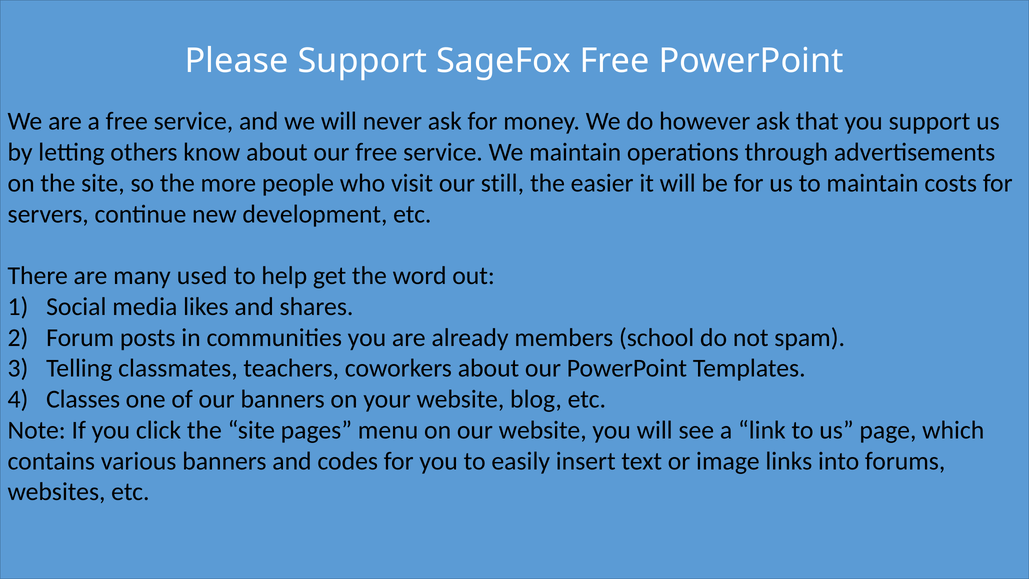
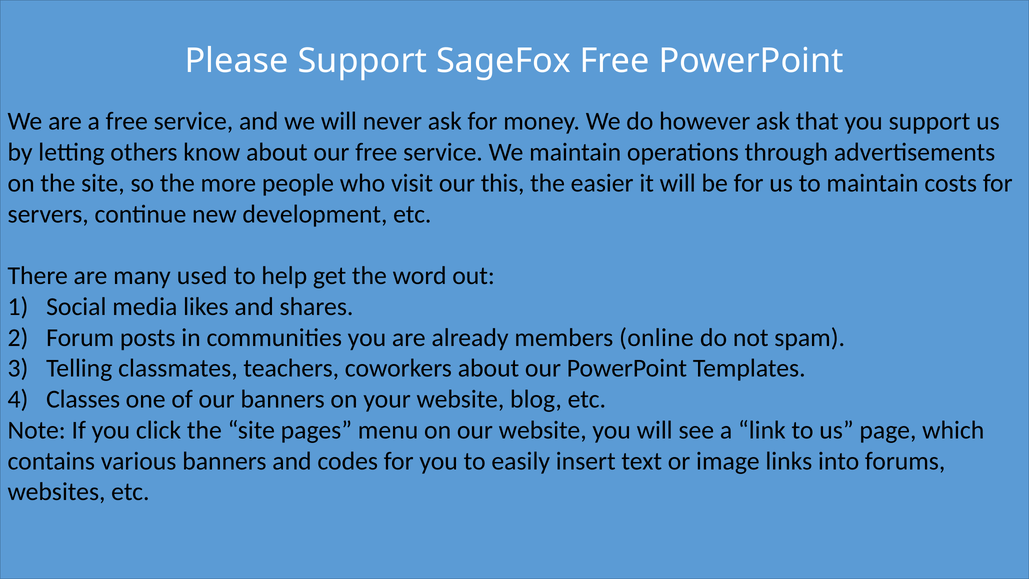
still: still -> this
school: school -> online
